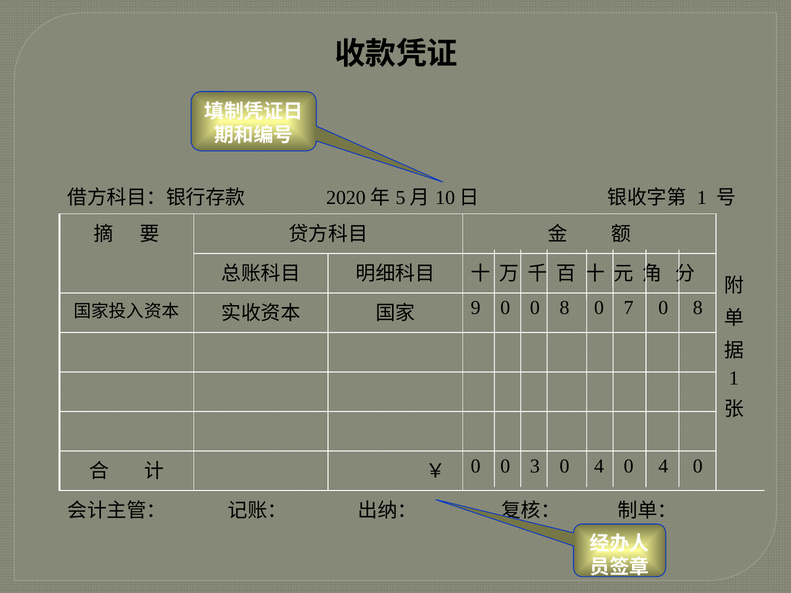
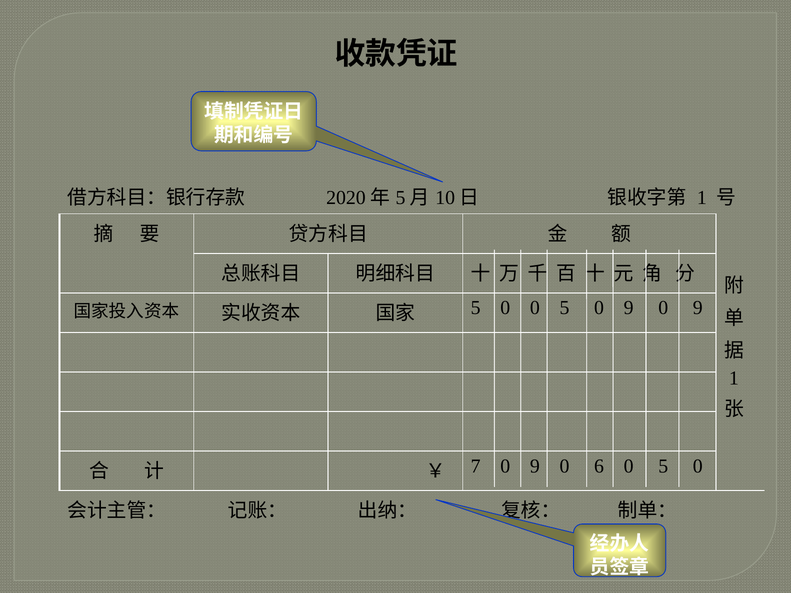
9 at (476, 308): 9 -> 5
0 0 8: 8 -> 5
7 at (629, 308): 7 -> 9
8 at (698, 308): 8 -> 9
0 at (476, 466): 0 -> 7
3 at (535, 466): 3 -> 9
4 at (599, 466): 4 -> 6
4 at (663, 466): 4 -> 5
